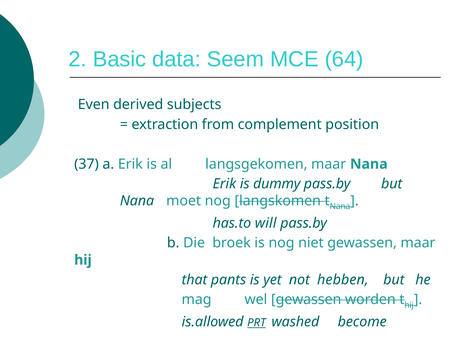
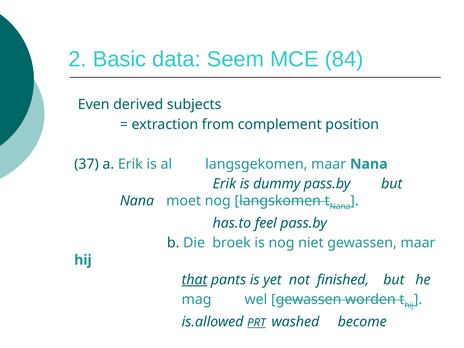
64: 64 -> 84
will: will -> feel
that underline: none -> present
hebben: hebben -> finished
